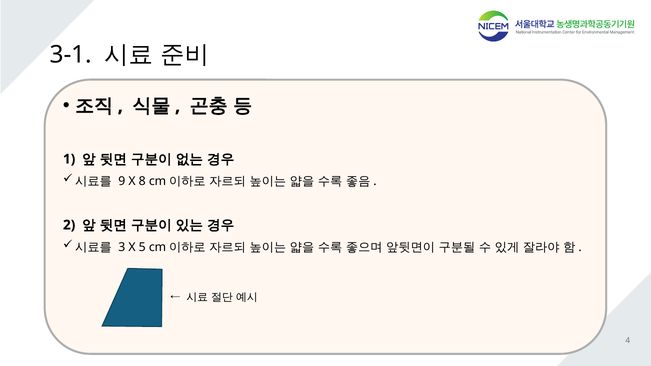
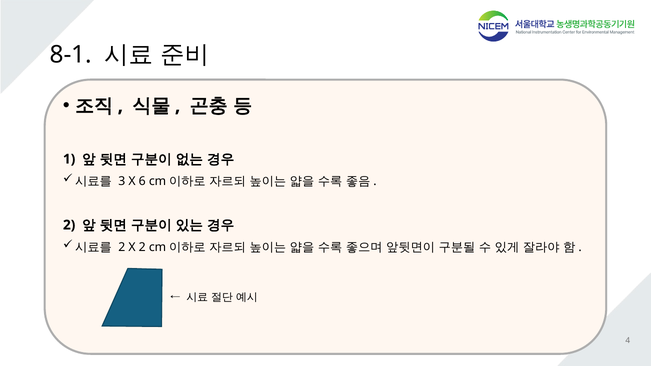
3-1: 3-1 -> 8-1
9: 9 -> 3
8: 8 -> 6
3 at (122, 247): 3 -> 2
X 5: 5 -> 2
